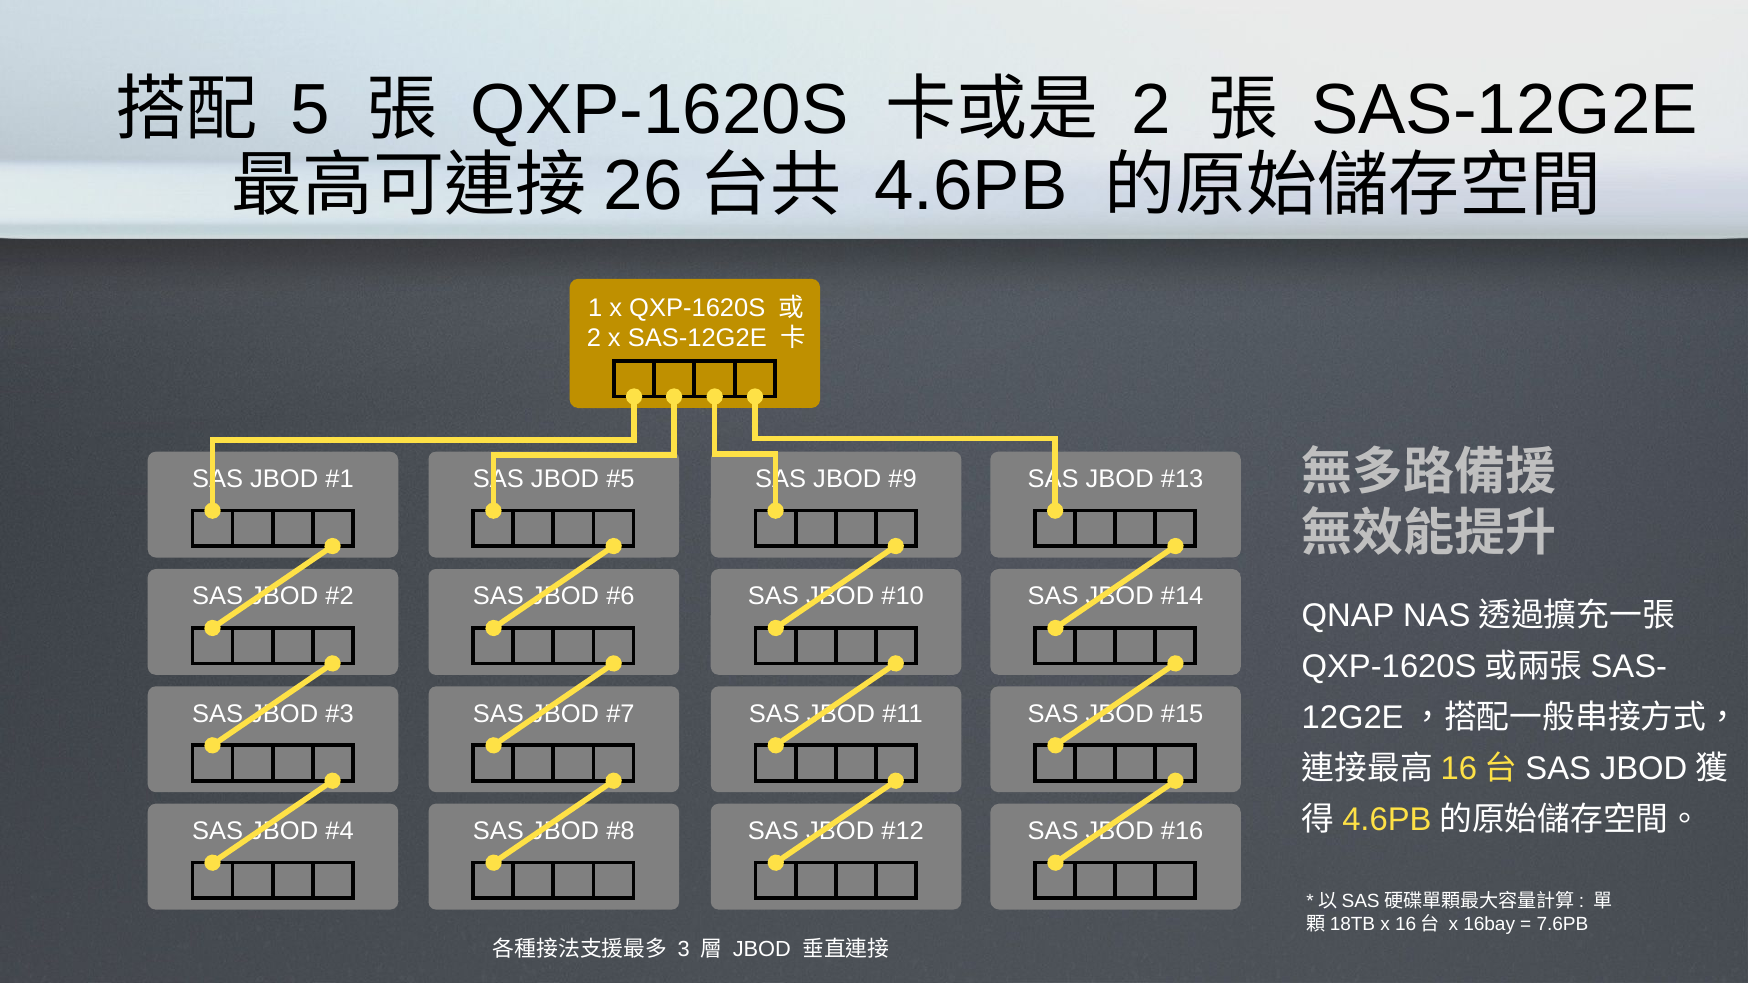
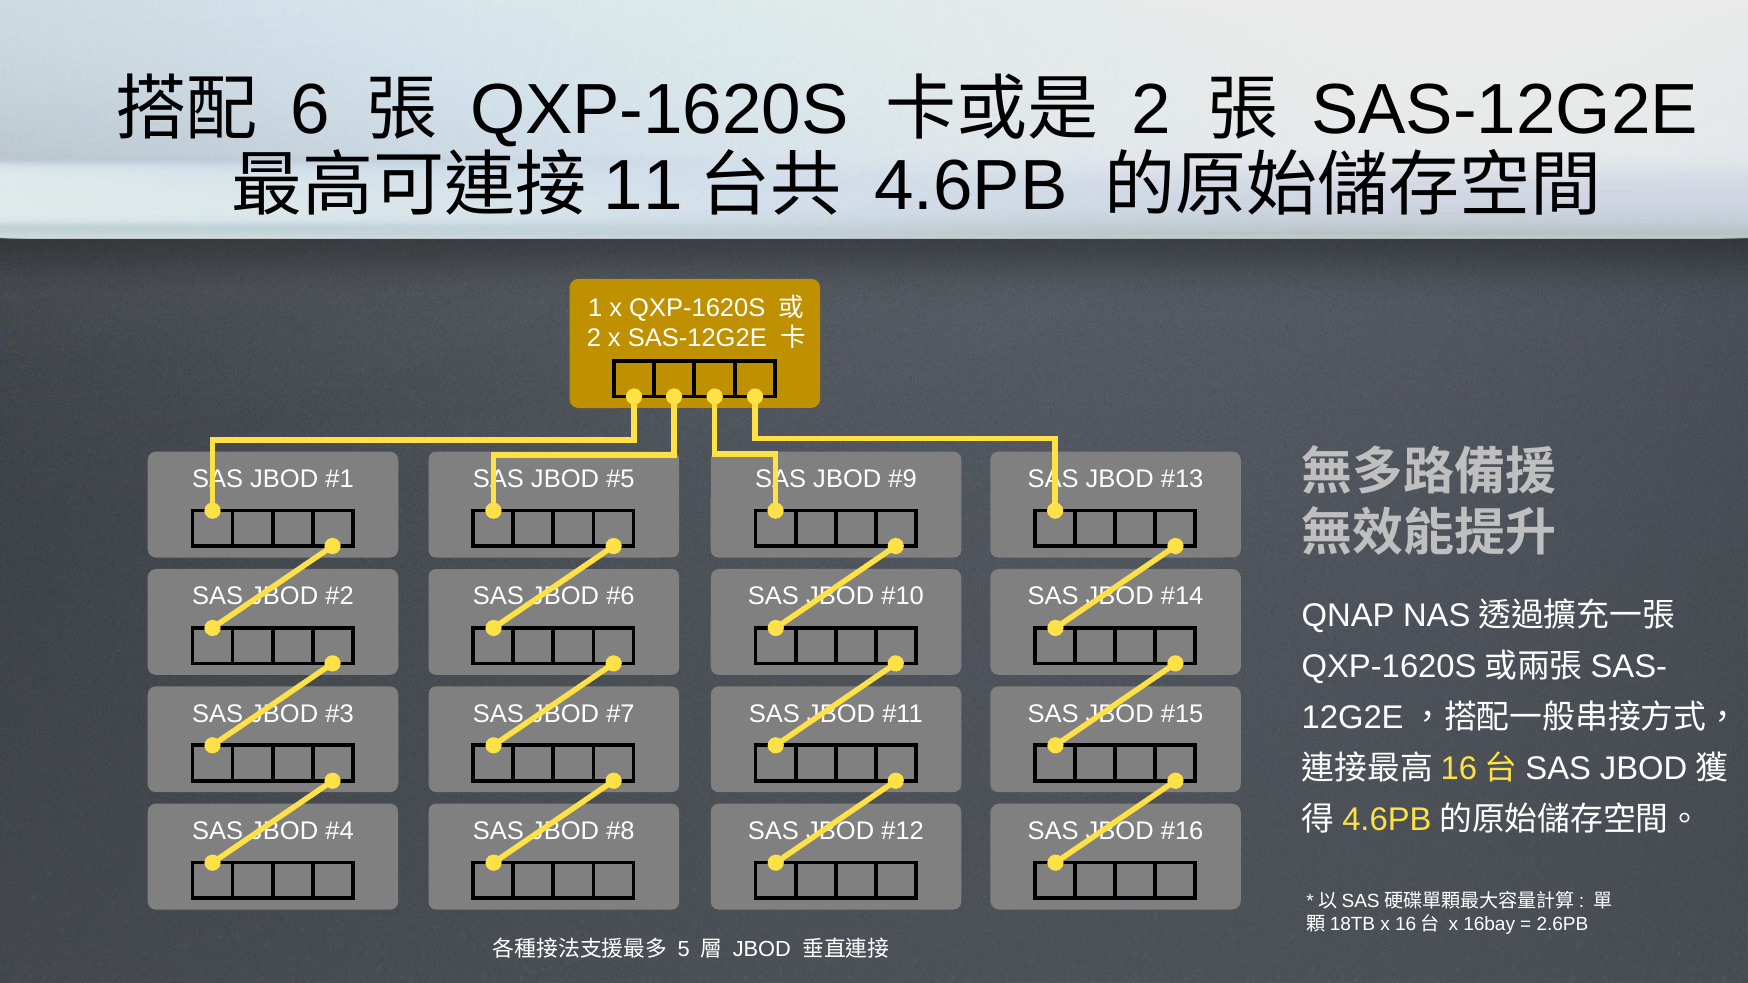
5: 5 -> 6
26: 26 -> 11
7.6PB: 7.6PB -> 2.6PB
3: 3 -> 5
